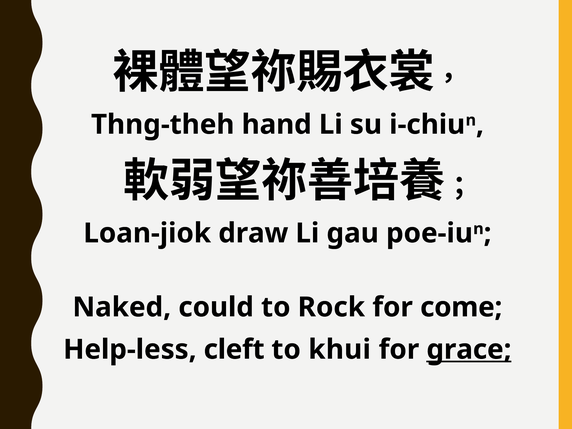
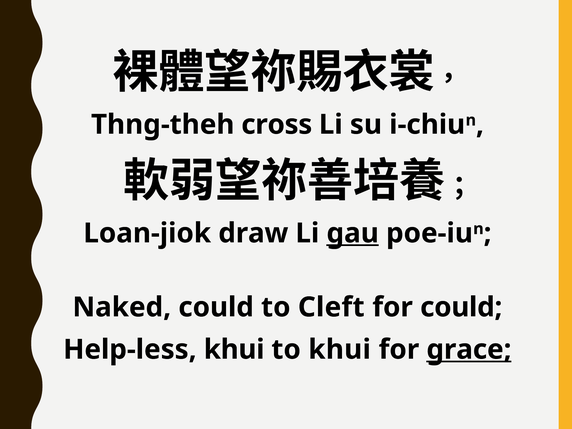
hand: hand -> cross
gau underline: none -> present
Rock: Rock -> Cleft
for come: come -> could
Help-less cleft: cleft -> khui
